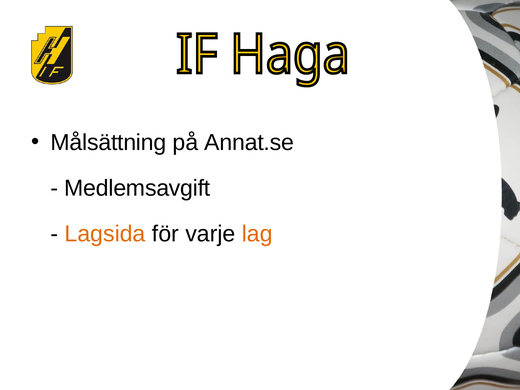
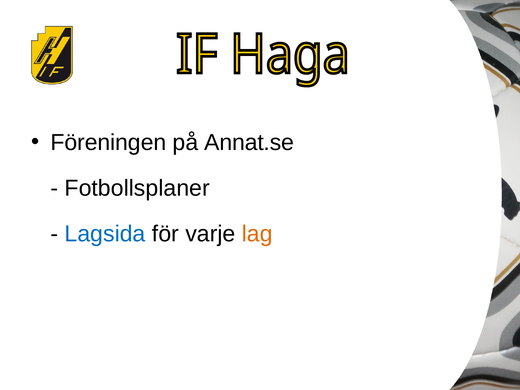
Målsättning: Målsättning -> Föreningen
Medlemsavgift: Medlemsavgift -> Fotbollsplaner
Lagsida colour: orange -> blue
